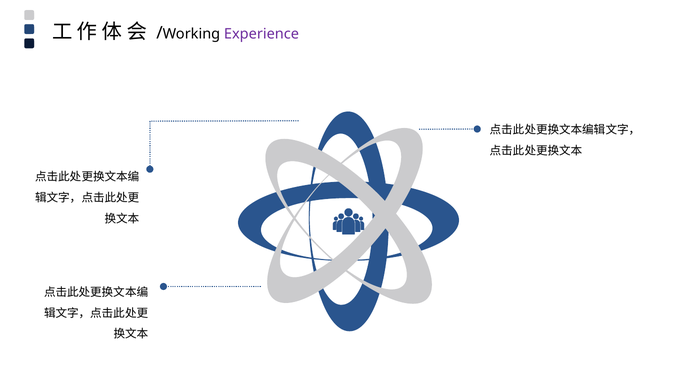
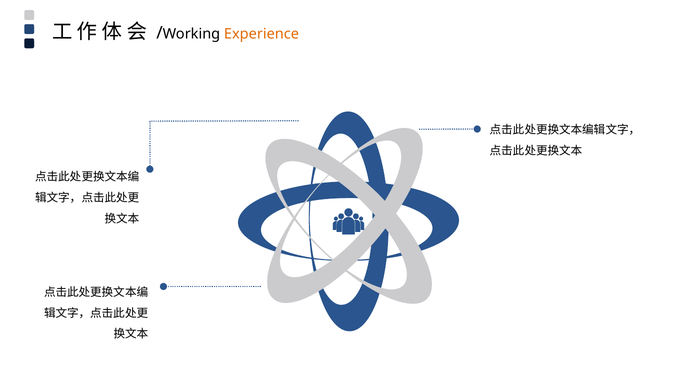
Experience colour: purple -> orange
